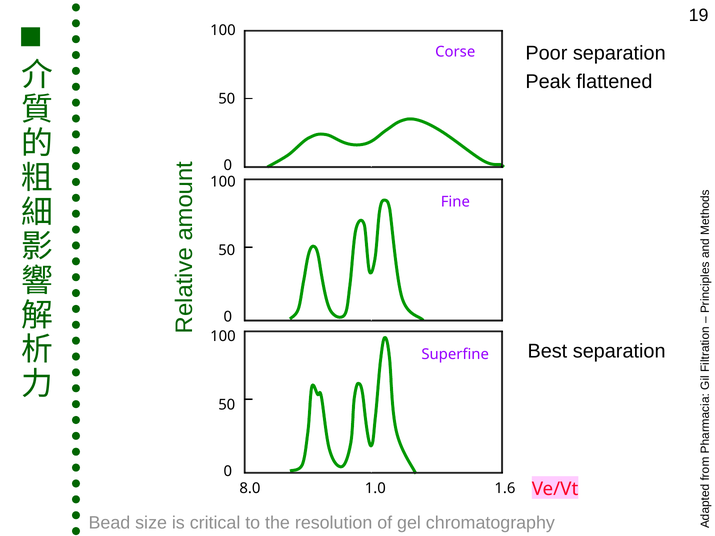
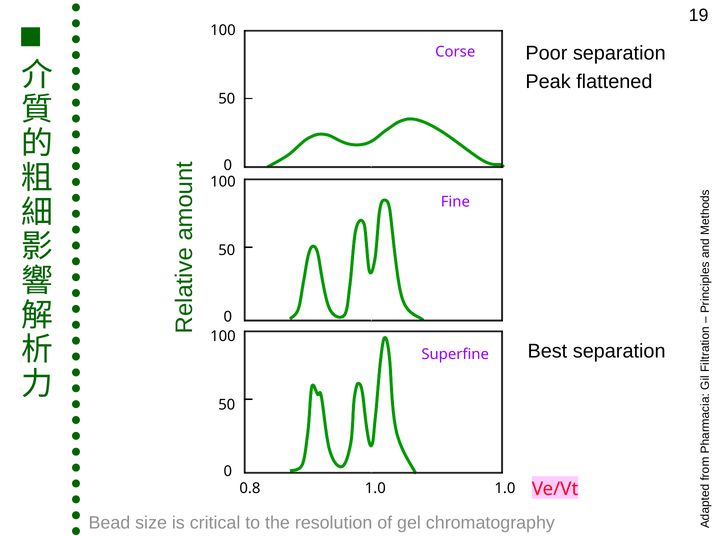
8.0: 8.0 -> 0.8
1.0 1.6: 1.6 -> 1.0
